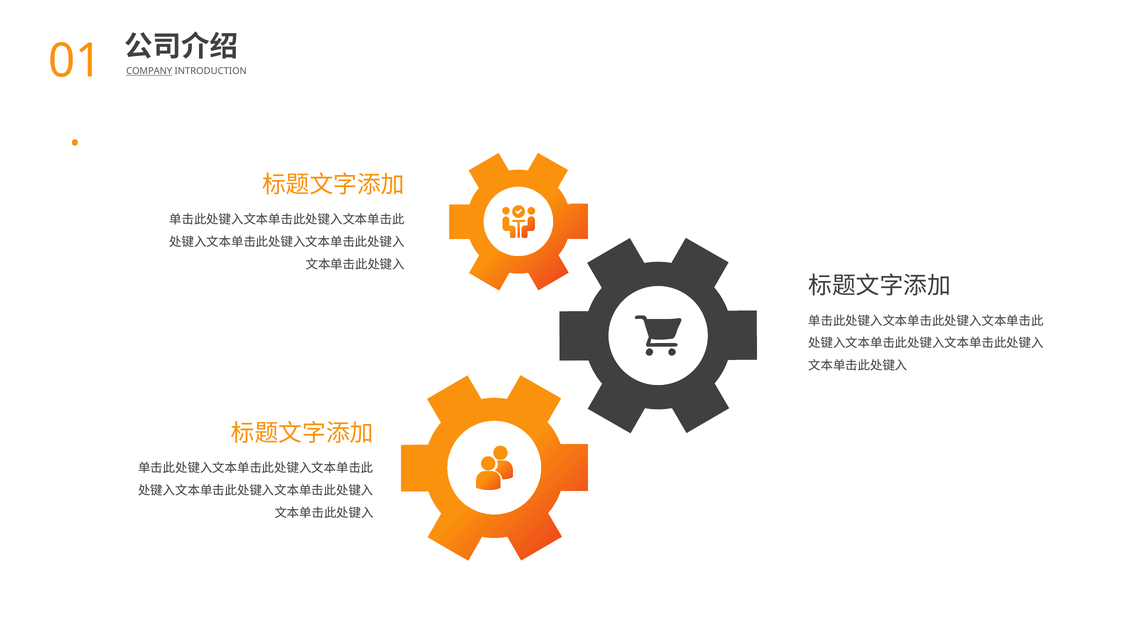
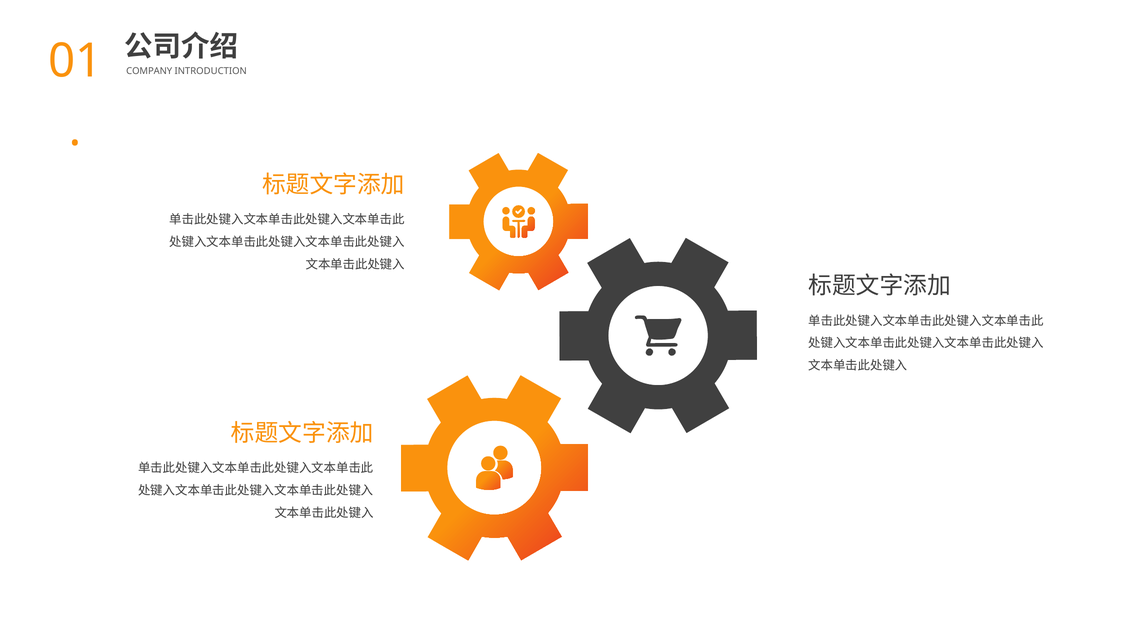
COMPANY underline: present -> none
